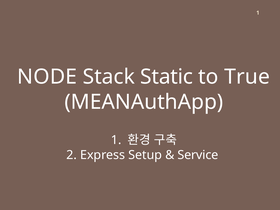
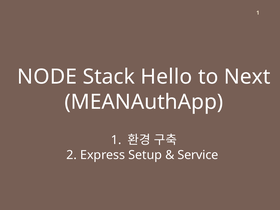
Static: Static -> Hello
True: True -> Next
